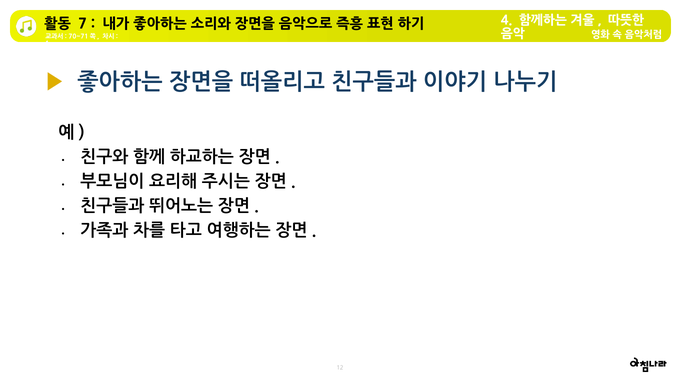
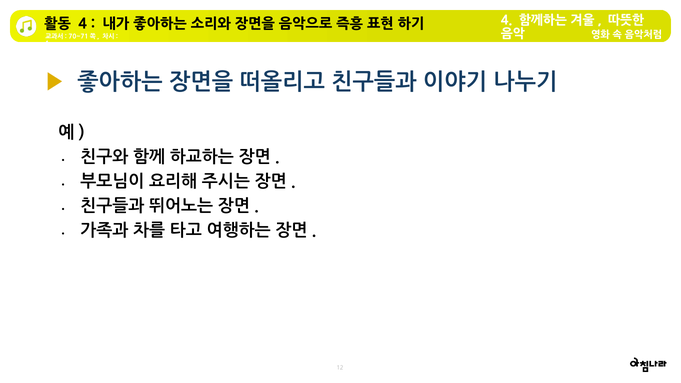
7 at (83, 24): 7 -> 4
